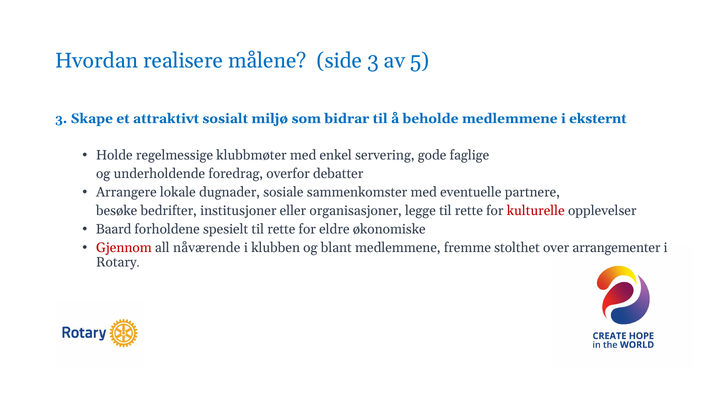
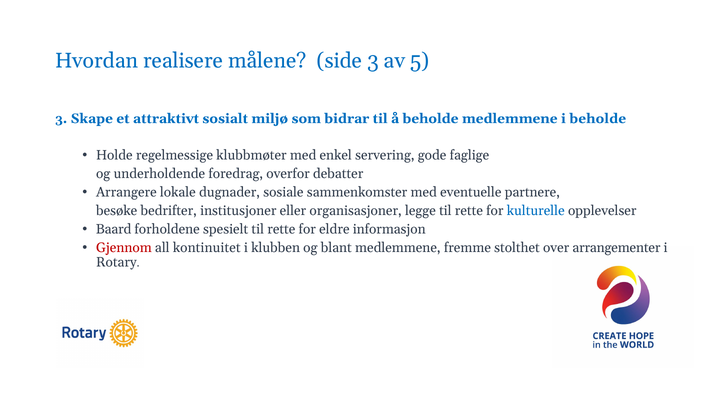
i eksternt: eksternt -> beholde
kulturelle colour: red -> blue
økonomiske: økonomiske -> informasjon
nåværende: nåværende -> kontinuitet
